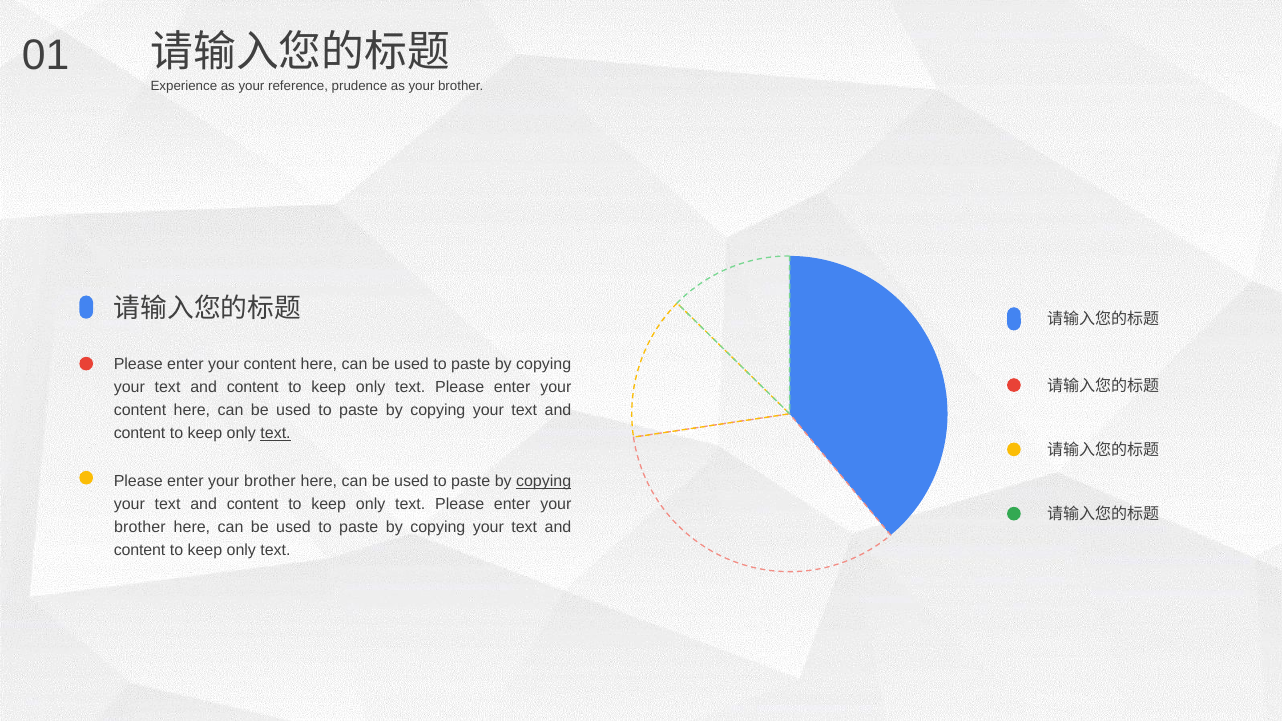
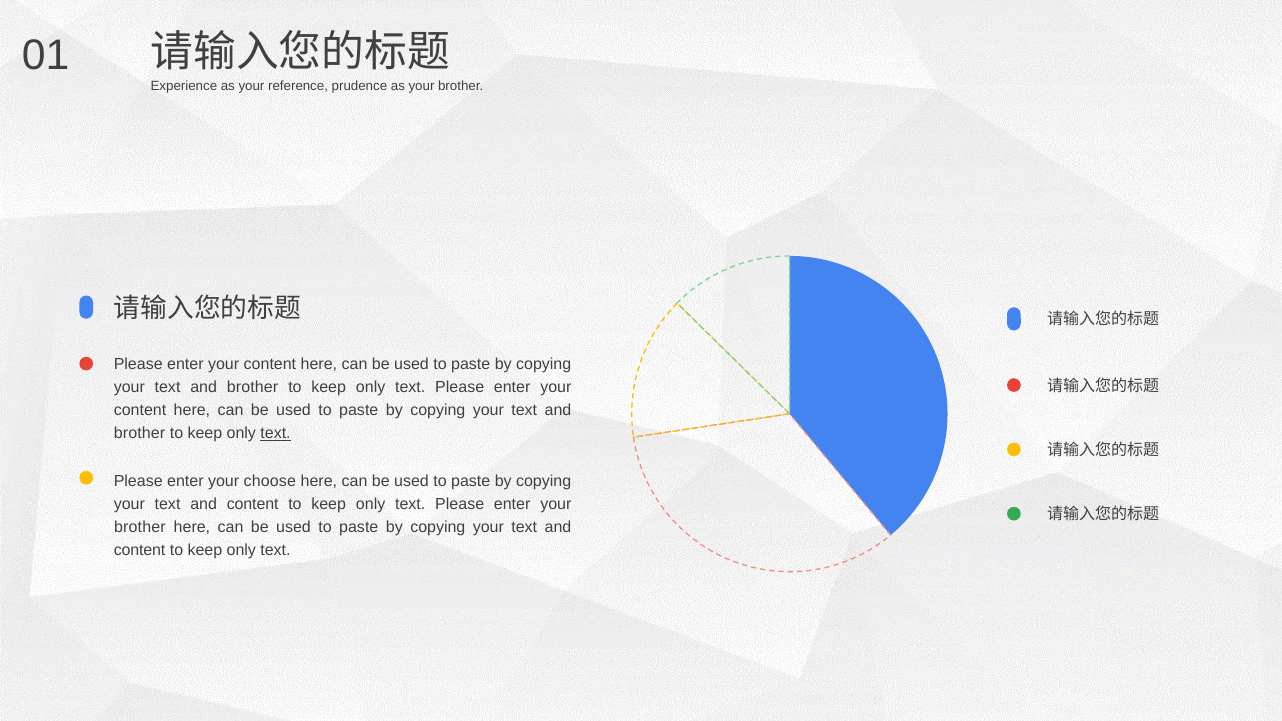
content at (253, 387): content -> brother
content at (140, 433): content -> brother
brother at (270, 481): brother -> choose
copying at (544, 481) underline: present -> none
